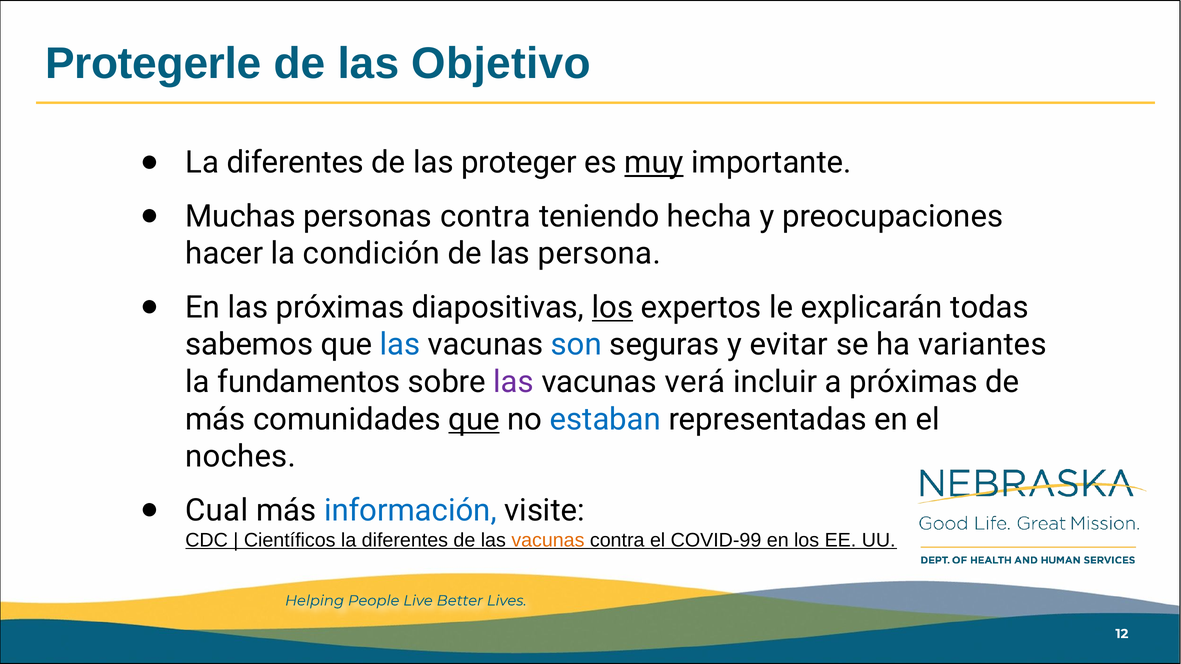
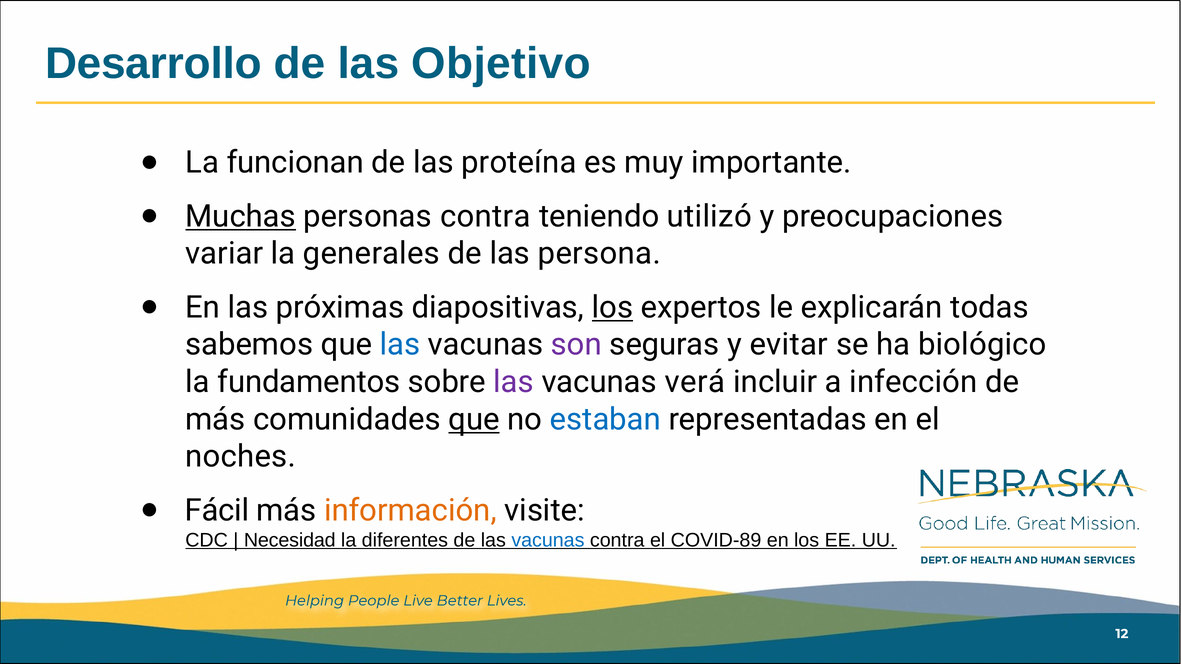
Protegerle: Protegerle -> Desarrollo
diferentes at (295, 163): diferentes -> funcionan
proteger: proteger -> proteína
muy underline: present -> none
Muchas underline: none -> present
hecha: hecha -> utilizó
hacer: hacer -> variar
condición: condición -> generales
son colour: blue -> purple
variantes: variantes -> biológico
a próximas: próximas -> infección
Cual: Cual -> Fácil
información colour: blue -> orange
Científicos: Científicos -> Necesidad
vacunas at (548, 540) colour: orange -> blue
COVID-99: COVID-99 -> COVID-89
